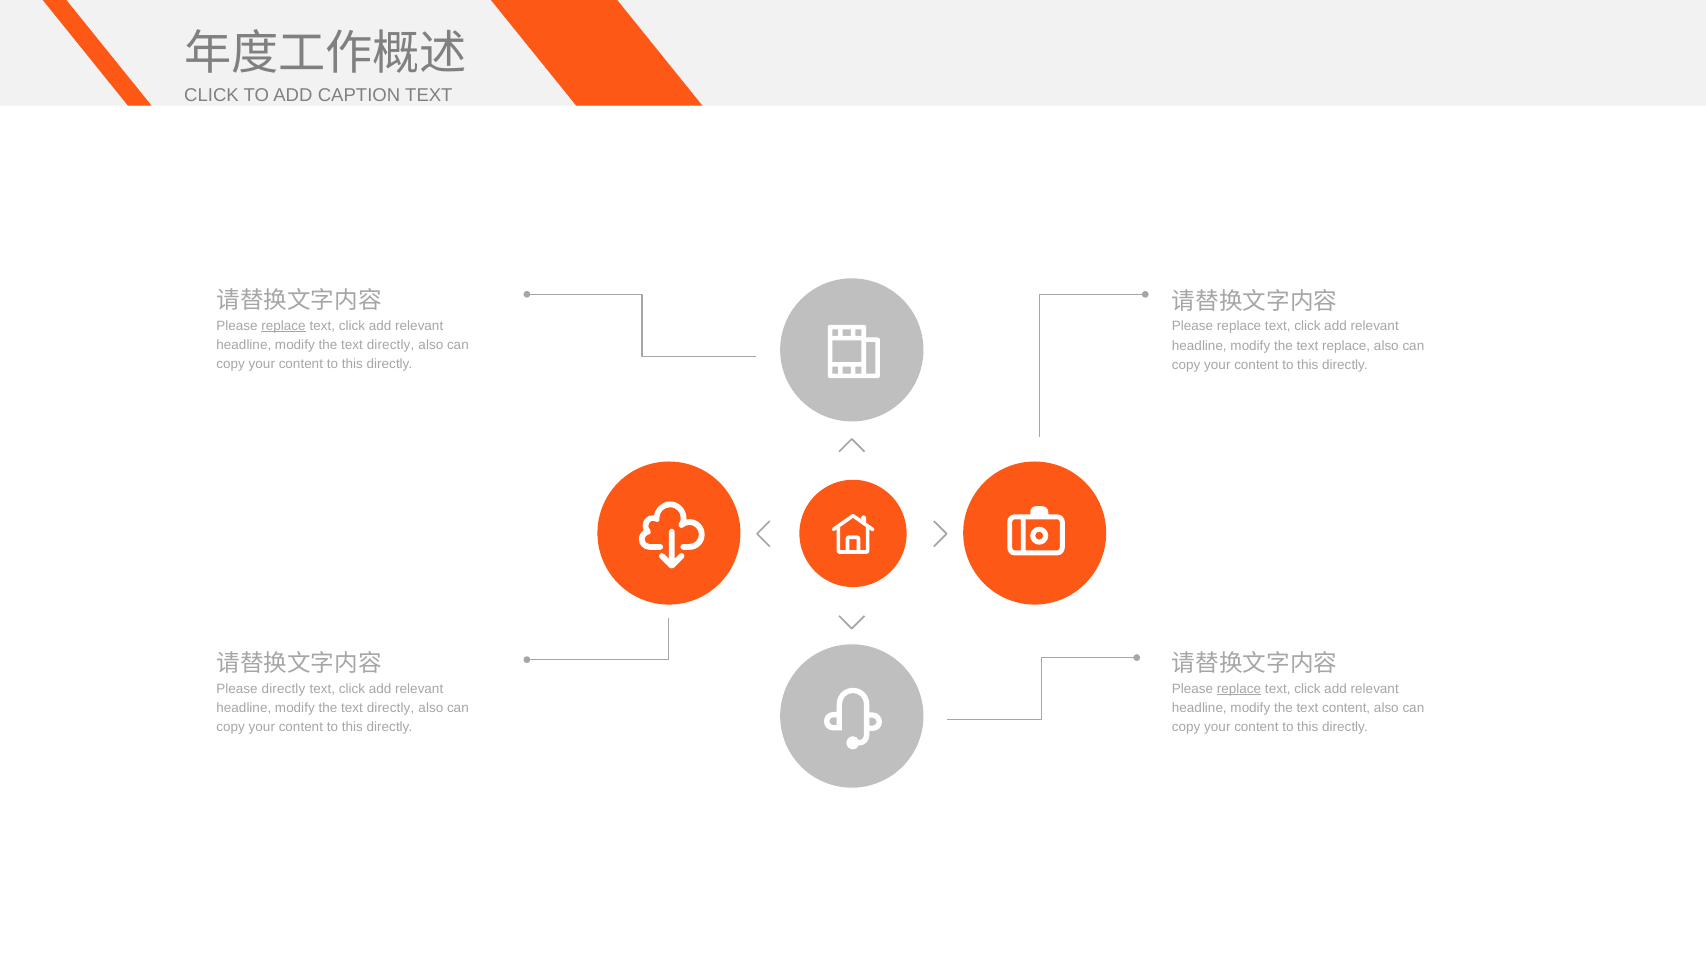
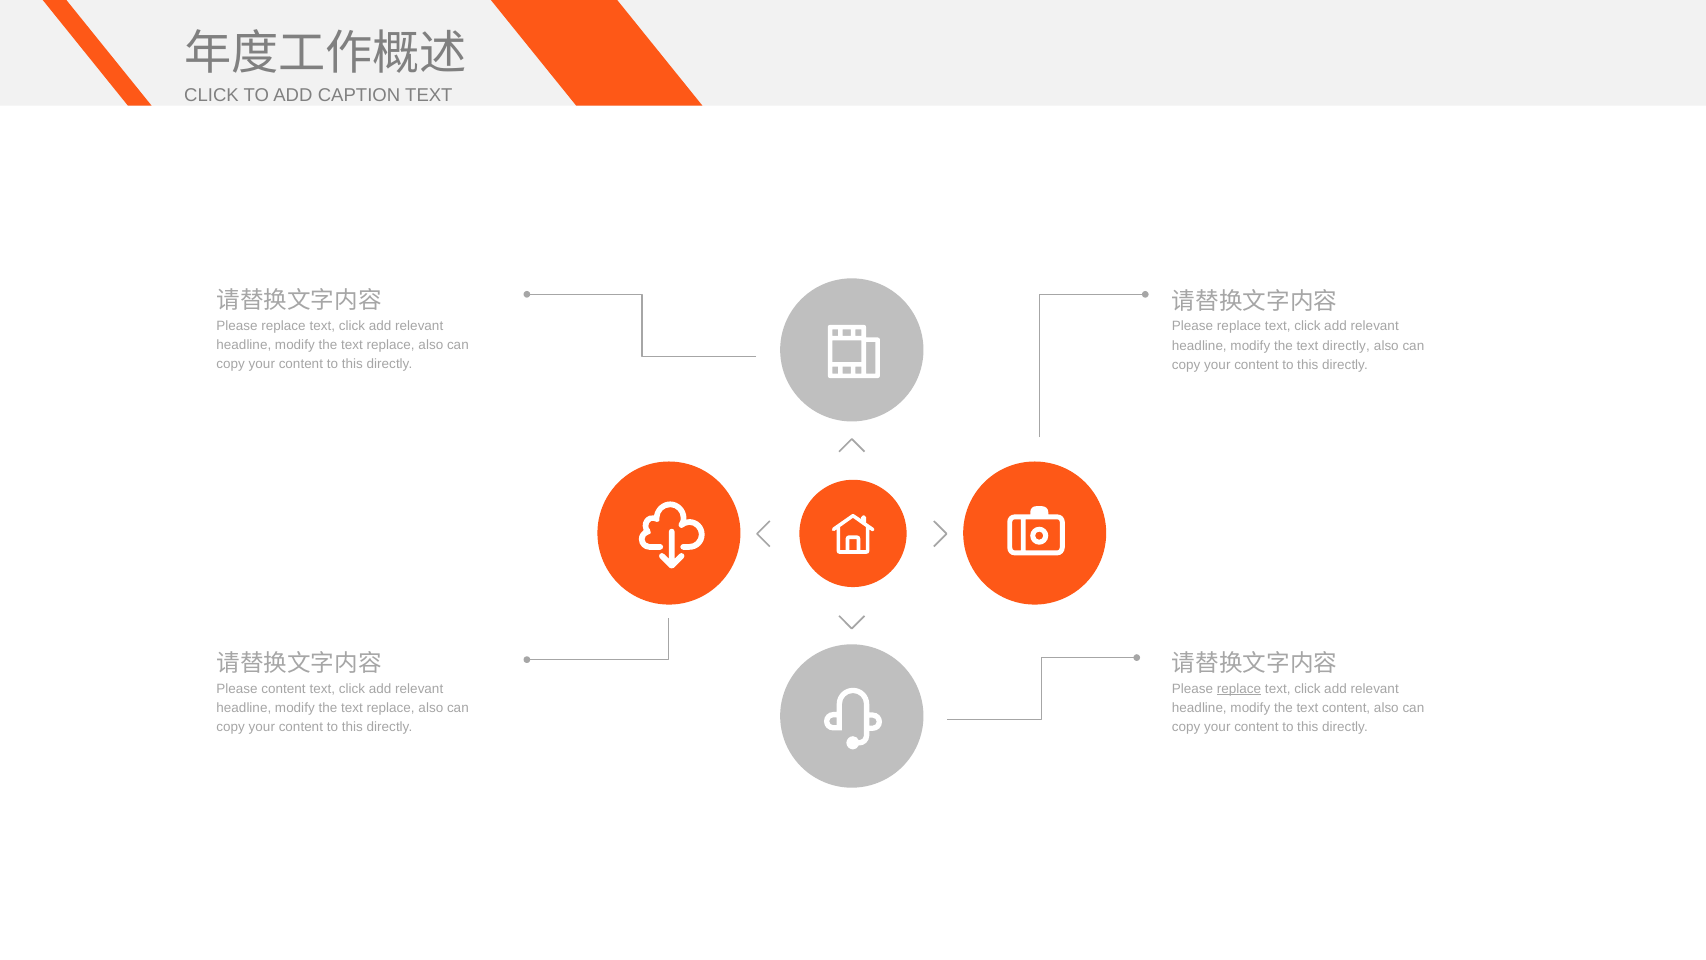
replace at (284, 326) underline: present -> none
directly at (391, 345): directly -> replace
text replace: replace -> directly
Please directly: directly -> content
directly at (391, 708): directly -> replace
